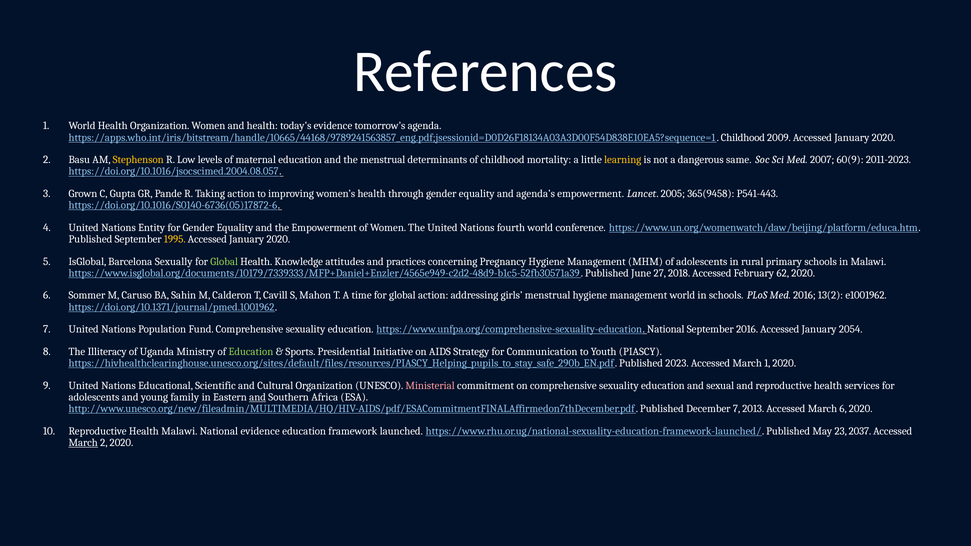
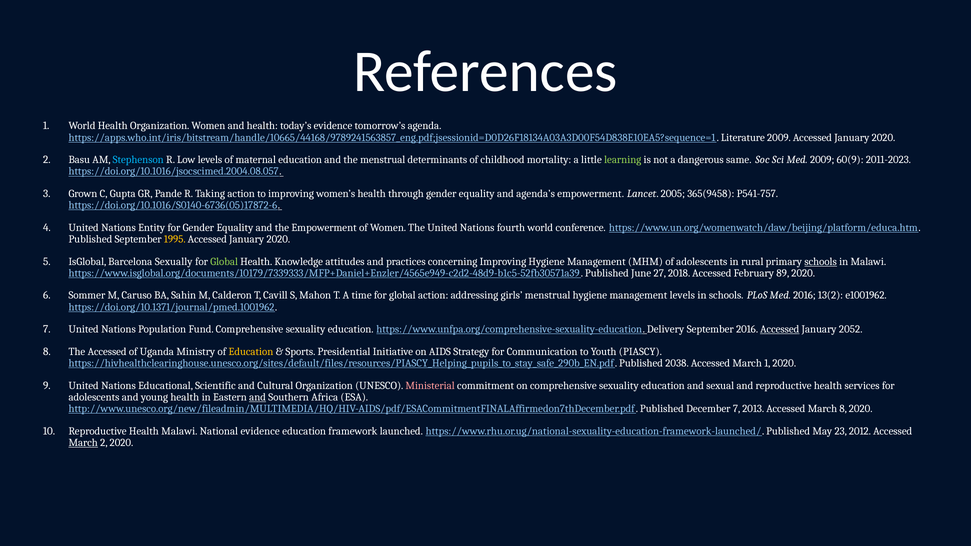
Childhood at (743, 138): Childhood -> Literature
Stephenson colour: yellow -> light blue
learning colour: yellow -> light green
Med 2007: 2007 -> 2009
P541-443: P541-443 -> P541-757
concerning Pregnancy: Pregnancy -> Improving
schools at (821, 262) underline: none -> present
62: 62 -> 89
management world: world -> levels
https://www.unfpa.org/comprehensive-sexuality-education National: National -> Delivery
Accessed at (780, 329) underline: none -> present
2054: 2054 -> 2052
The Illiteracy: Illiteracy -> Accessed
Education at (251, 352) colour: light green -> yellow
2023: 2023 -> 2038
young family: family -> health
March 6: 6 -> 8
2037: 2037 -> 2012
